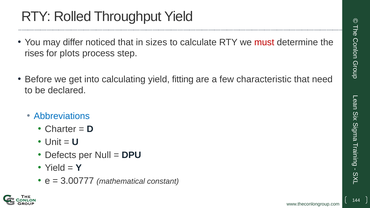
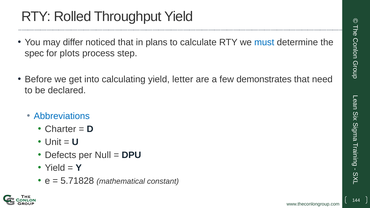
sizes: sizes -> plans
must colour: red -> blue
rises: rises -> spec
fitting: fitting -> letter
characteristic: characteristic -> demonstrates
3.00777: 3.00777 -> 5.71828
